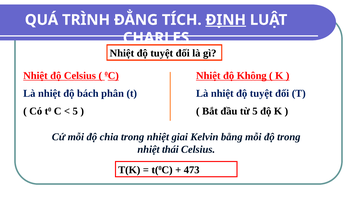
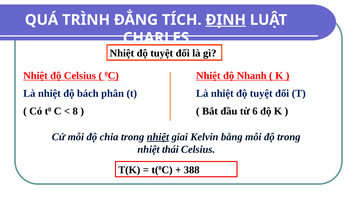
Không: Không -> Nhanh
5 at (75, 112): 5 -> 8
từ 5: 5 -> 6
nhiệt at (158, 137) underline: none -> present
473: 473 -> 388
